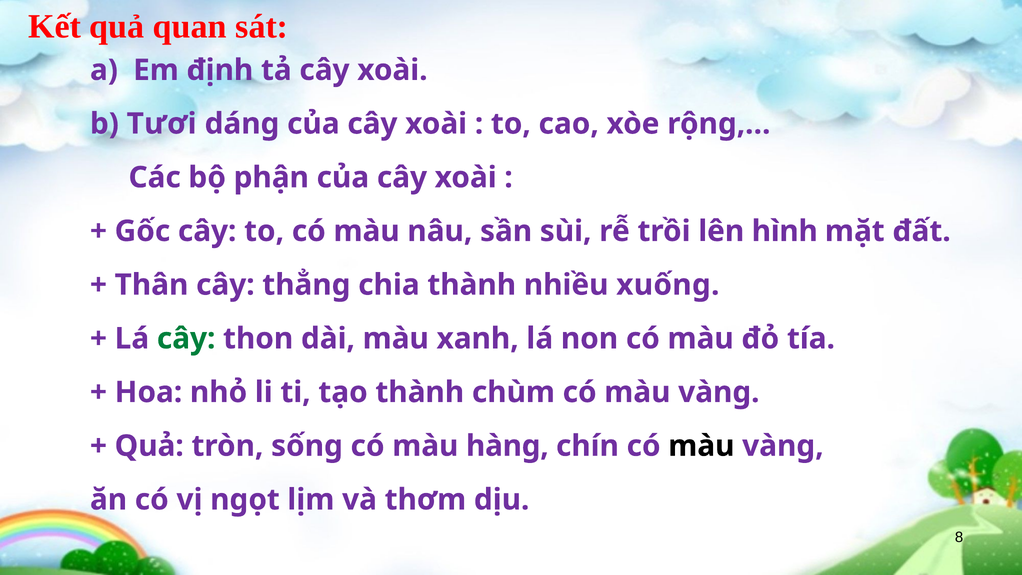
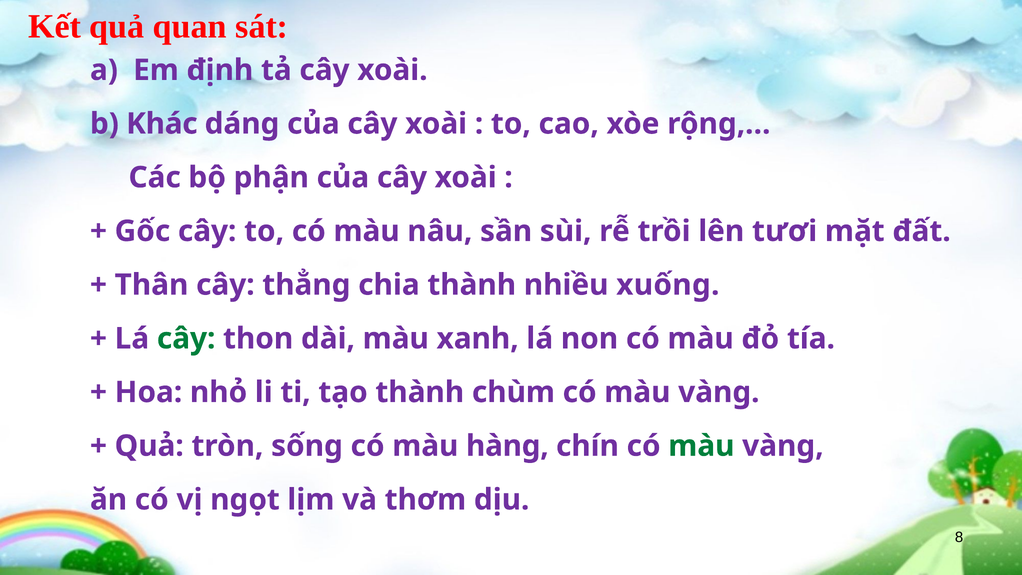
Tươi: Tươi -> Khác
hình: hình -> tươi
màu at (701, 446) colour: black -> green
